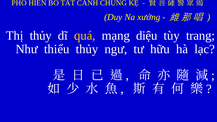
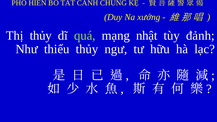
quá colour: yellow -> light green
diệu: diệu -> nhật
trang: trang -> đảnh
